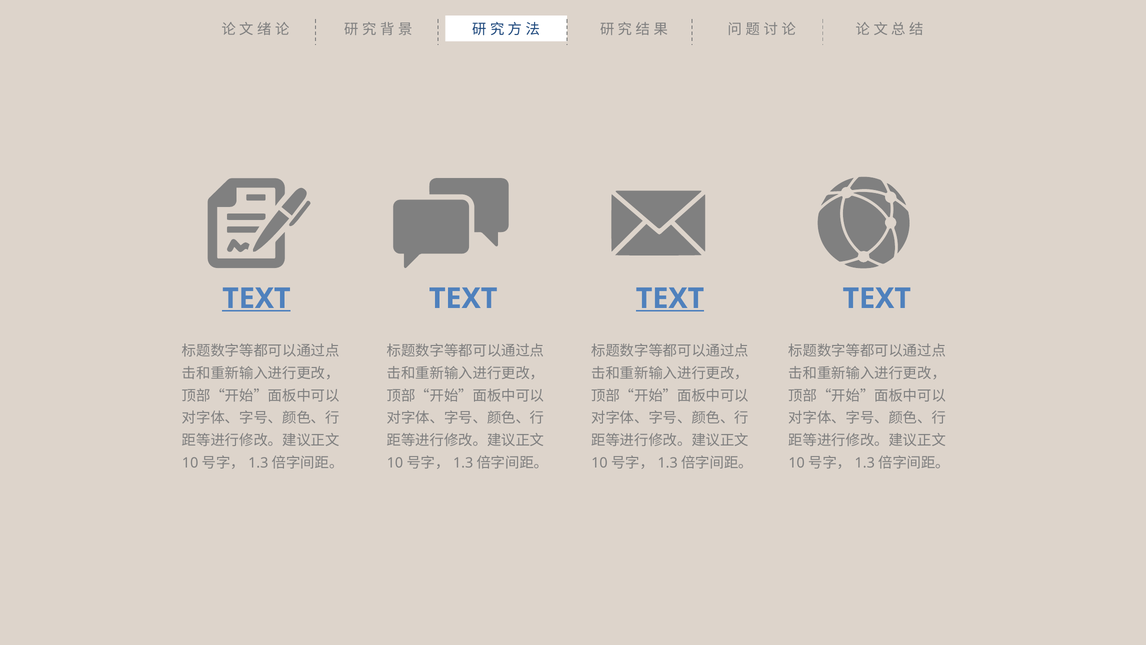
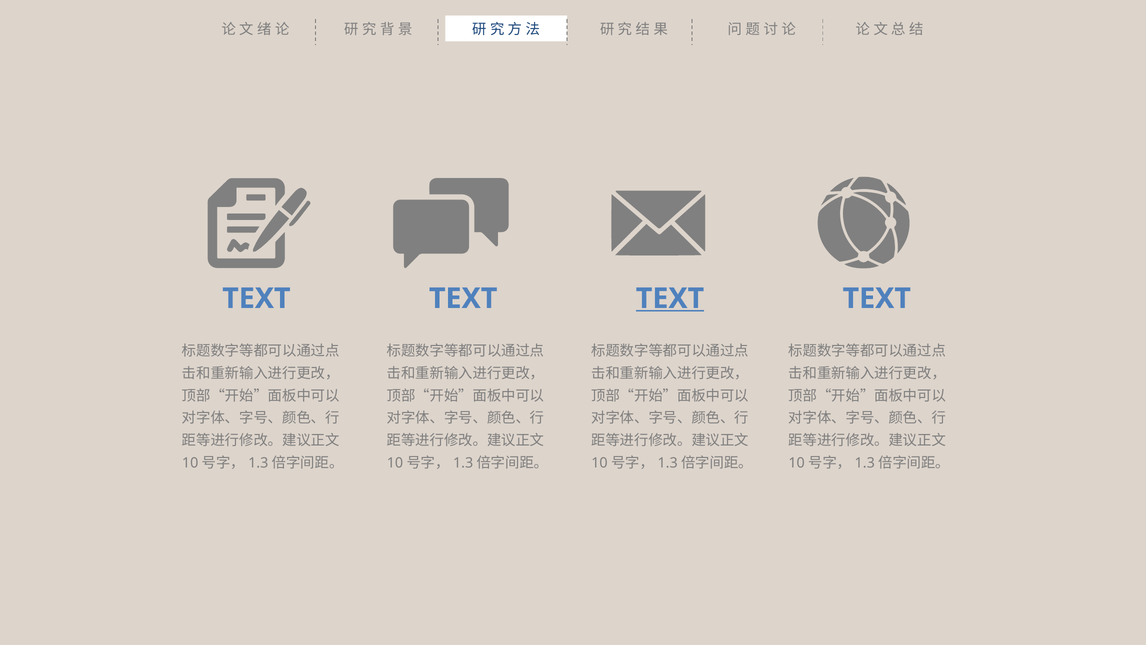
TEXT at (256, 298) underline: present -> none
